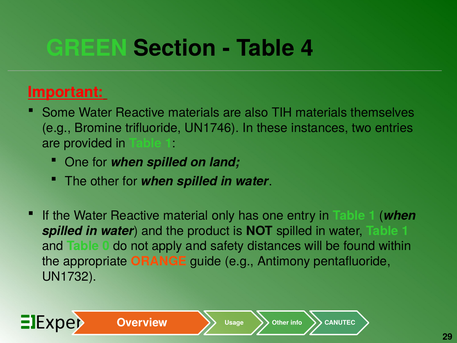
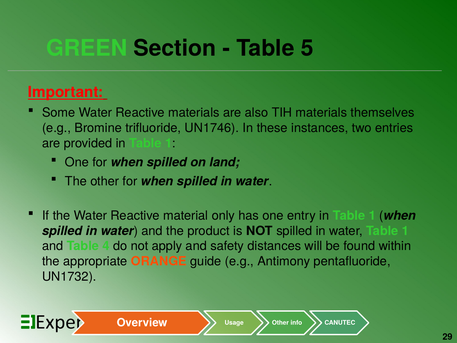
4: 4 -> 5
0: 0 -> 4
